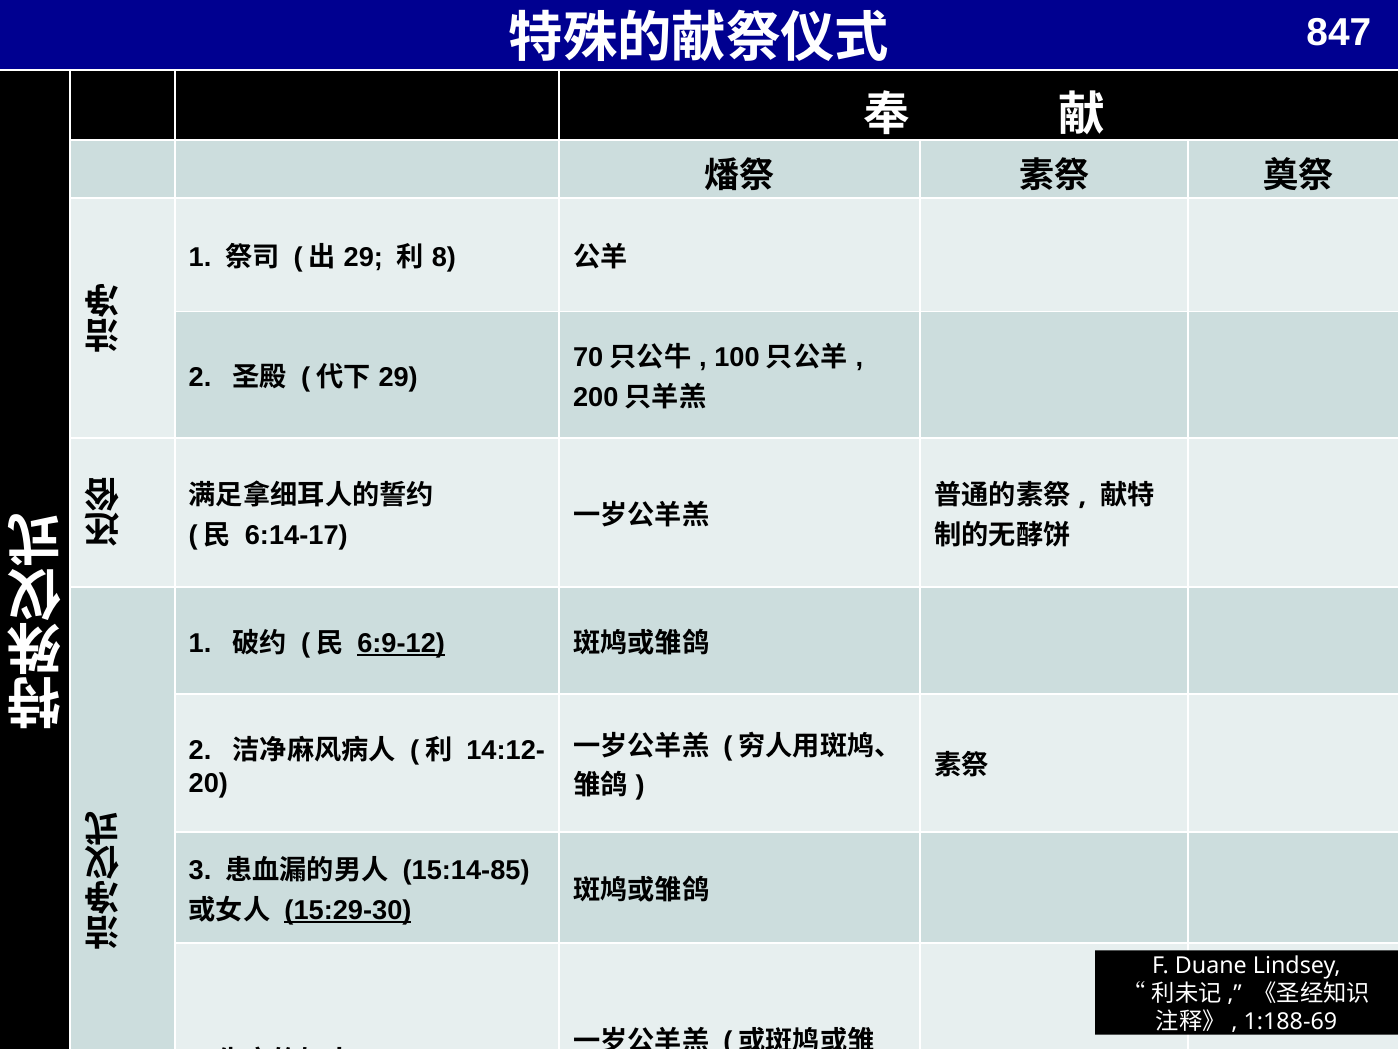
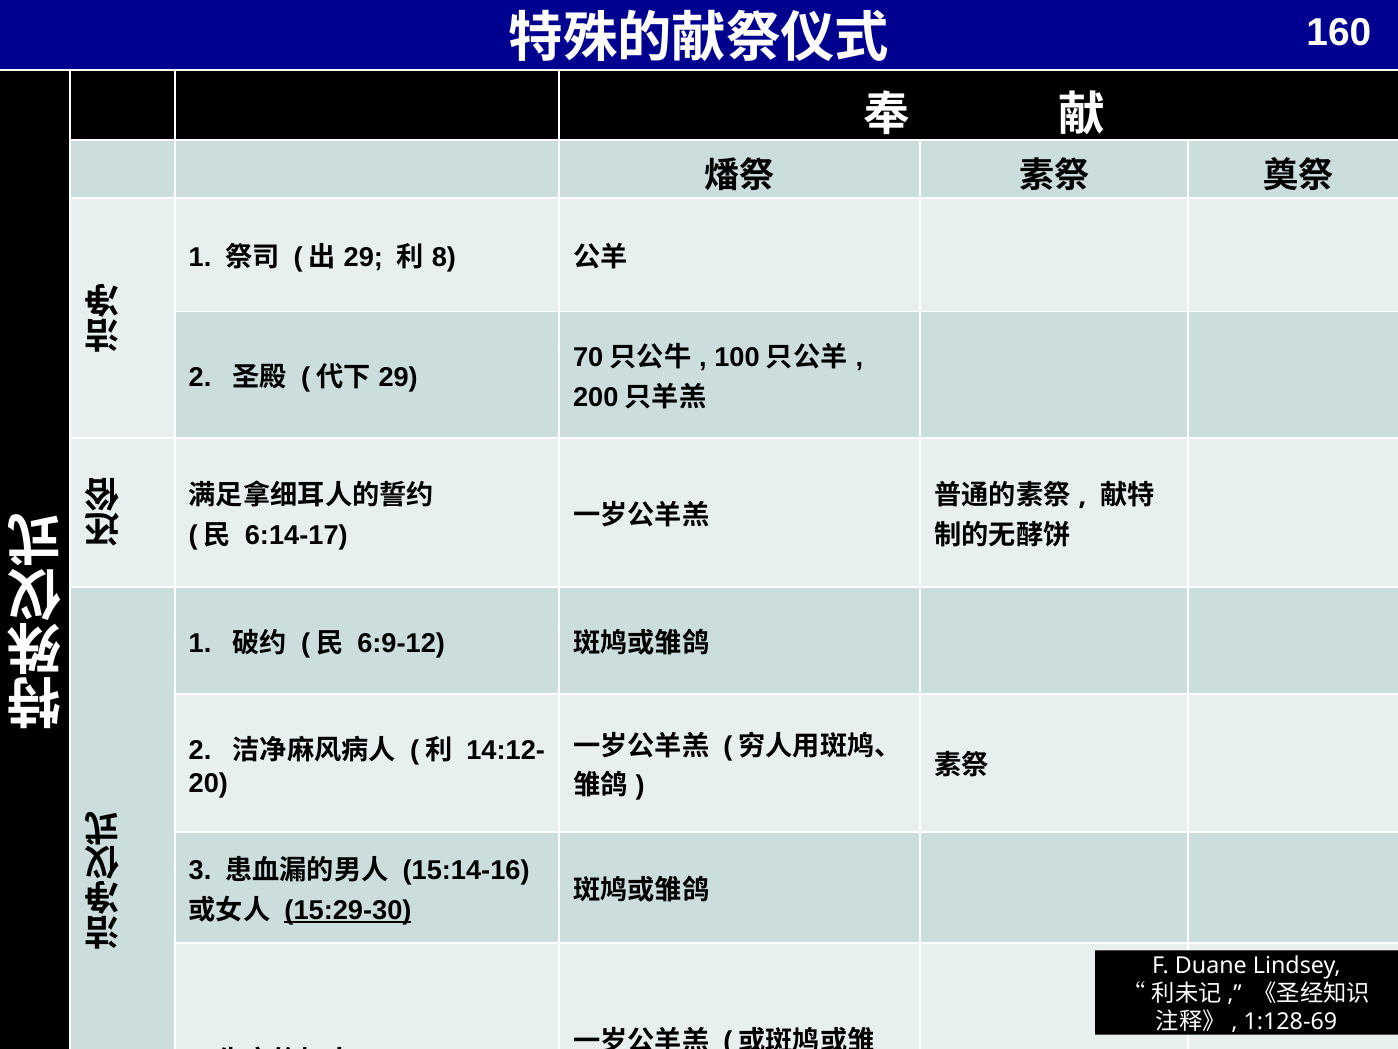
847: 847 -> 160
6:9-12 underline: present -> none
15:14-85: 15:14-85 -> 15:14-16
1:188-69: 1:188-69 -> 1:128-69
